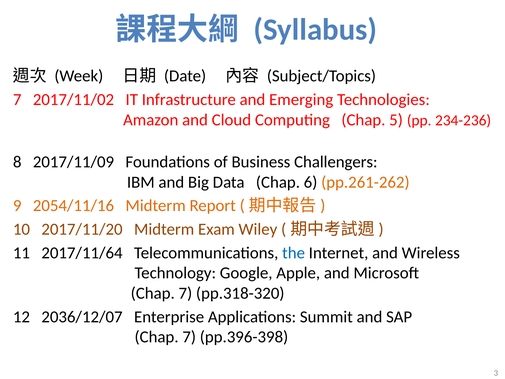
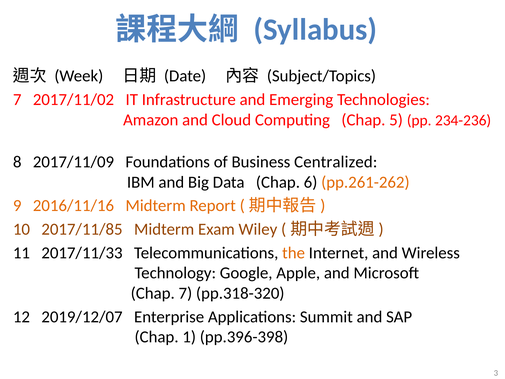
Challengers: Challengers -> Centralized
2054/11/16: 2054/11/16 -> 2016/11/16
2017/11/20: 2017/11/20 -> 2017/11/85
2017/11/64: 2017/11/64 -> 2017/11/33
the colour: blue -> orange
2036/12/07: 2036/12/07 -> 2019/12/07
7 at (189, 337): 7 -> 1
